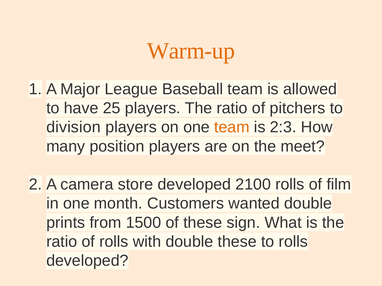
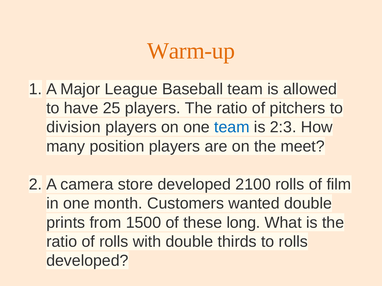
team at (232, 127) colour: orange -> blue
sign: sign -> long
double these: these -> thirds
